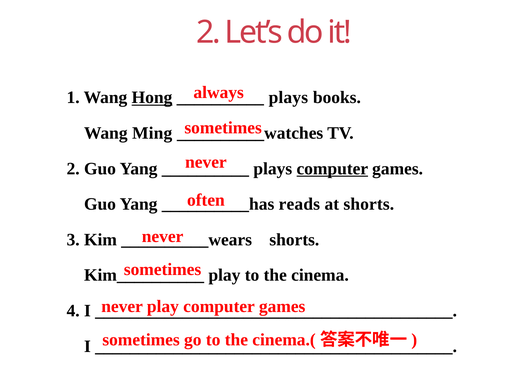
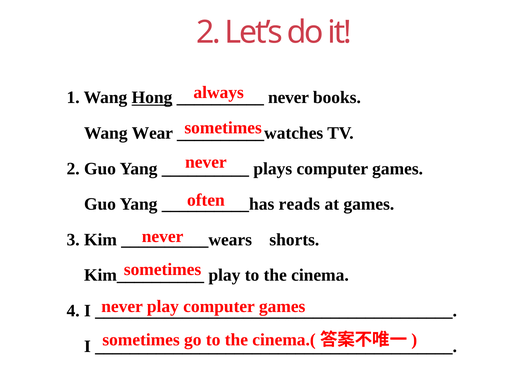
plays at (288, 98): plays -> never
Ming: Ming -> Wear
computer at (332, 169) underline: present -> none
at shorts: shorts -> games
